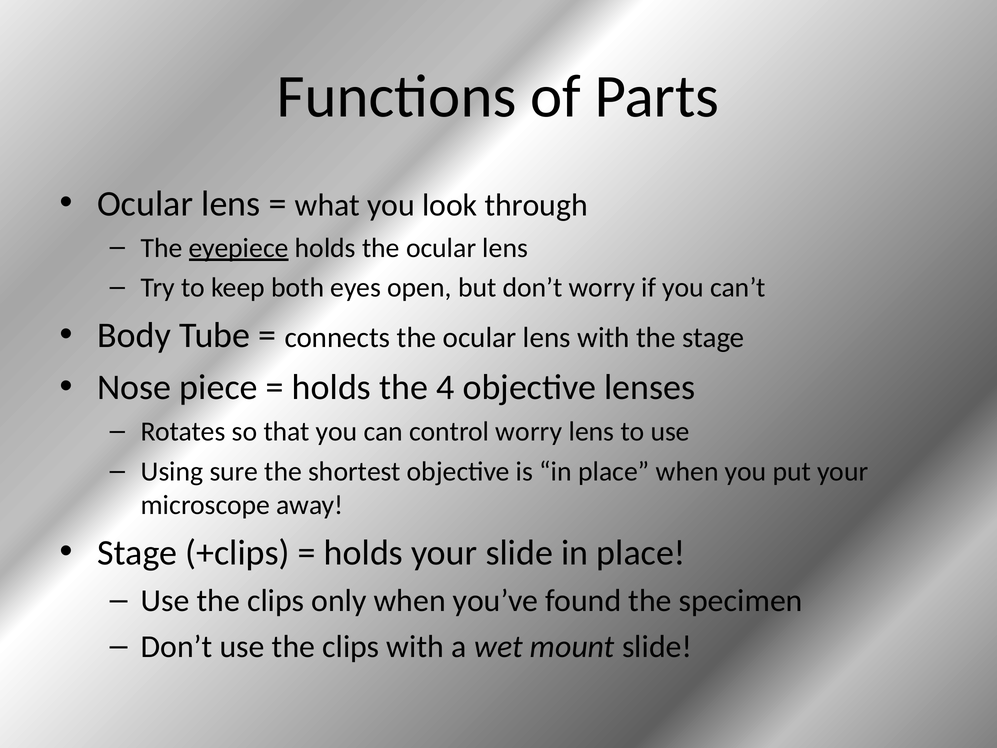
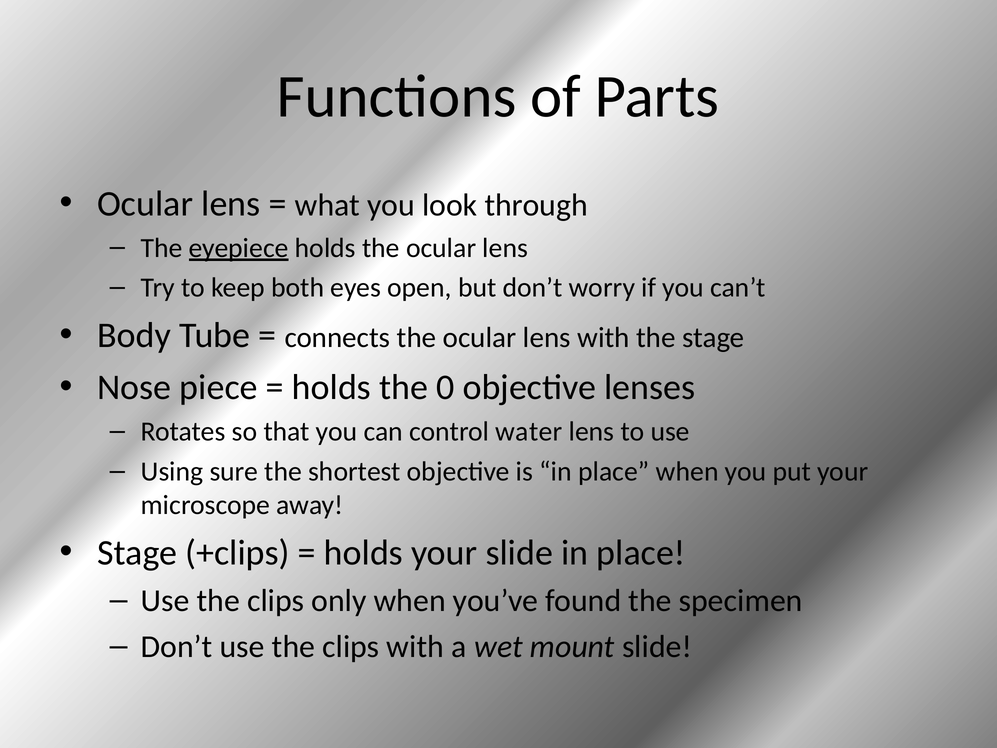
4: 4 -> 0
control worry: worry -> water
